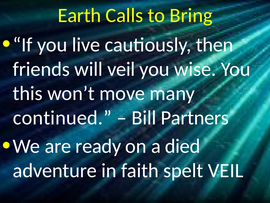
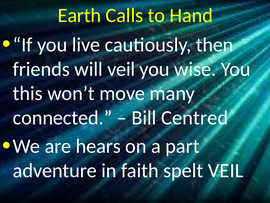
Bring: Bring -> Hand
continued: continued -> connected
Partners: Partners -> Centred
ready: ready -> hears
died: died -> part
